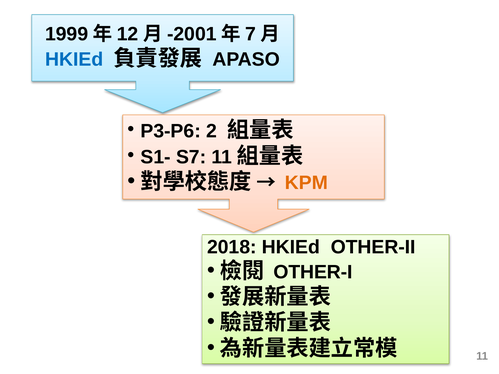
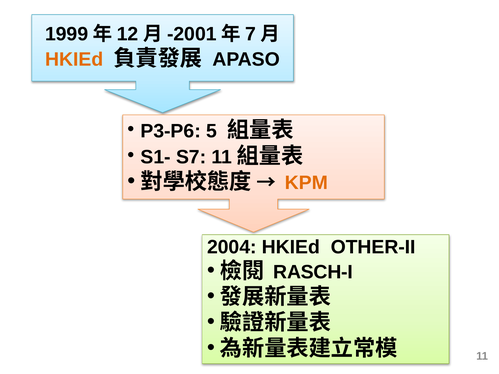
HKIEd at (74, 59) colour: blue -> orange
2: 2 -> 5
2018: 2018 -> 2004
OTHER-I: OTHER-I -> RASCH-I
